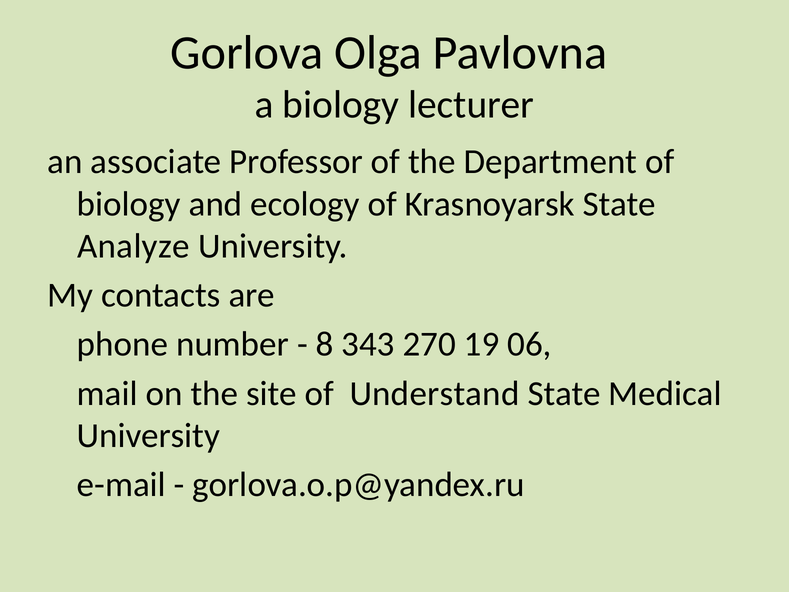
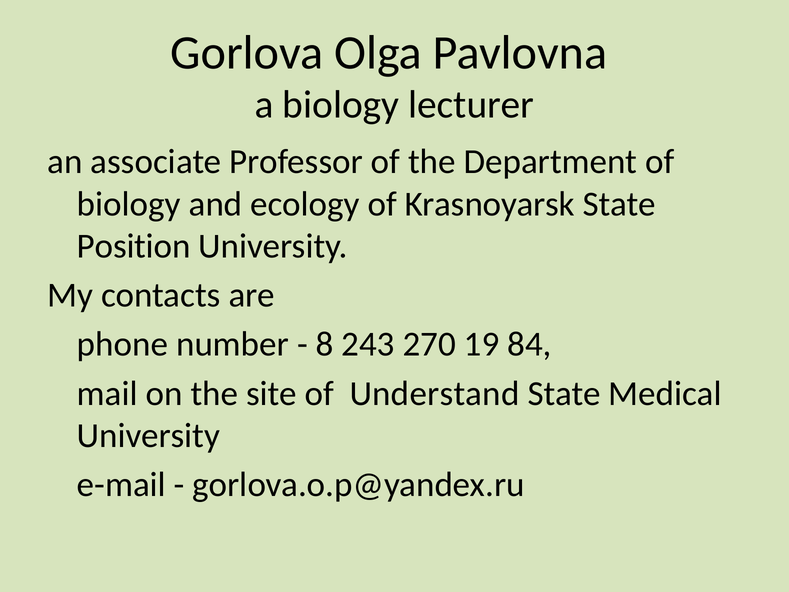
Analyze: Analyze -> Position
343: 343 -> 243
06: 06 -> 84
